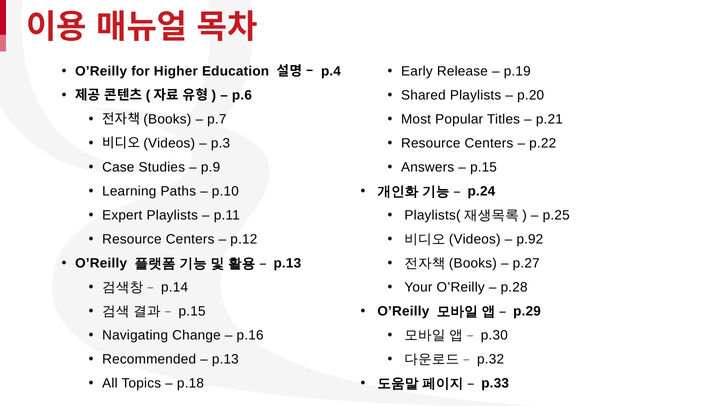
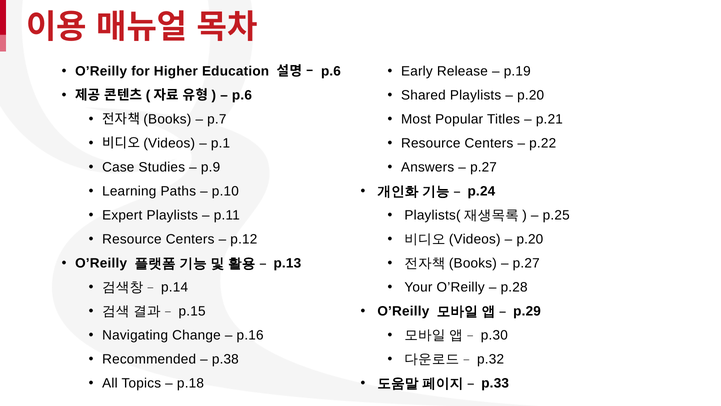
p.4 at (331, 71): p.4 -> p.6
p.3: p.3 -> p.1
p.15 at (483, 167): p.15 -> p.27
p.92 at (530, 239): p.92 -> p.20
p.13 at (225, 359): p.13 -> p.38
